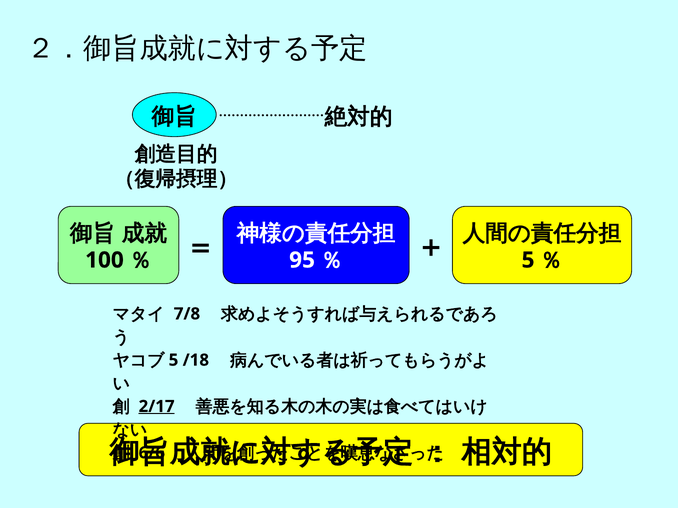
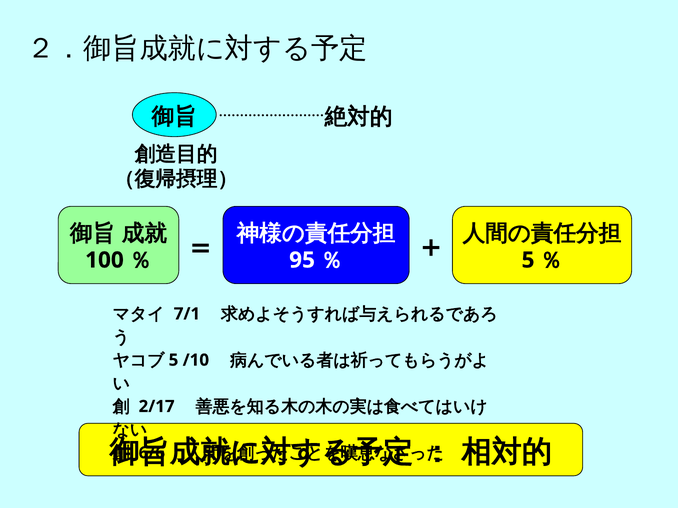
7/8: 7/8 -> 7/1
/18: /18 -> /10
2/17 underline: present -> none
